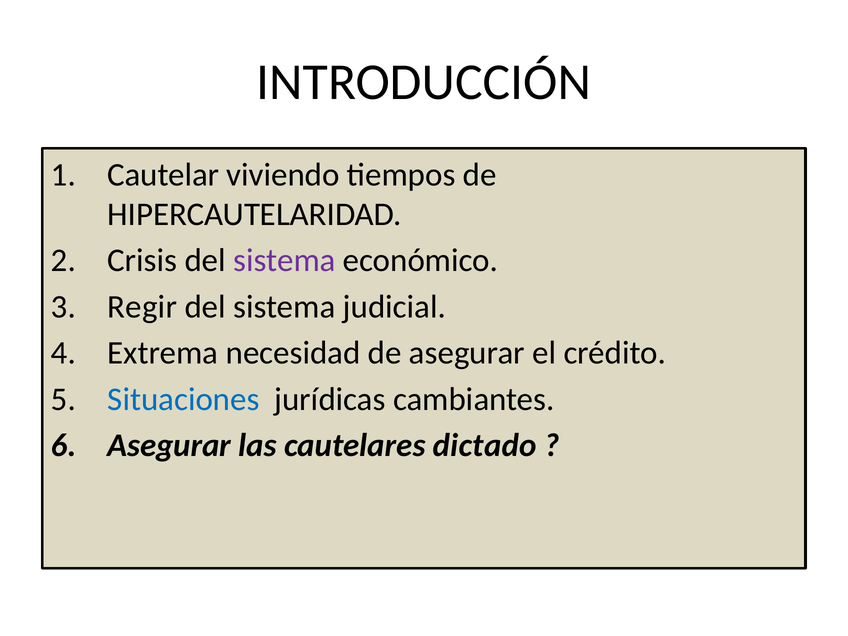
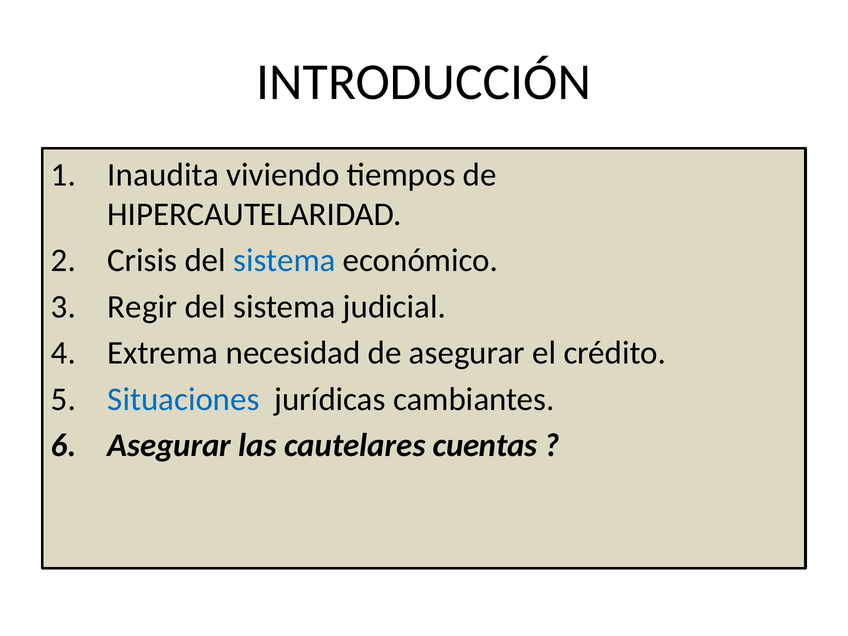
Cautelar: Cautelar -> Inaudita
sistema at (284, 261) colour: purple -> blue
dictado: dictado -> cuentas
